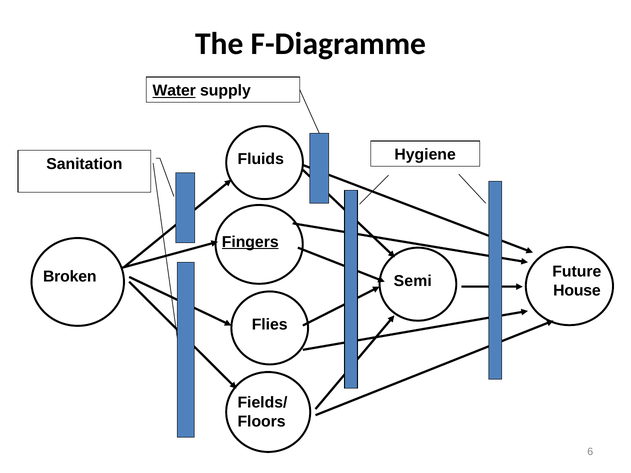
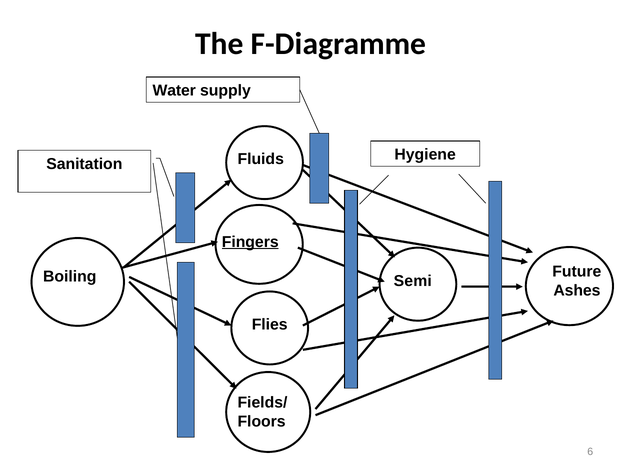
Water underline: present -> none
Broken: Broken -> Boiling
House: House -> Ashes
